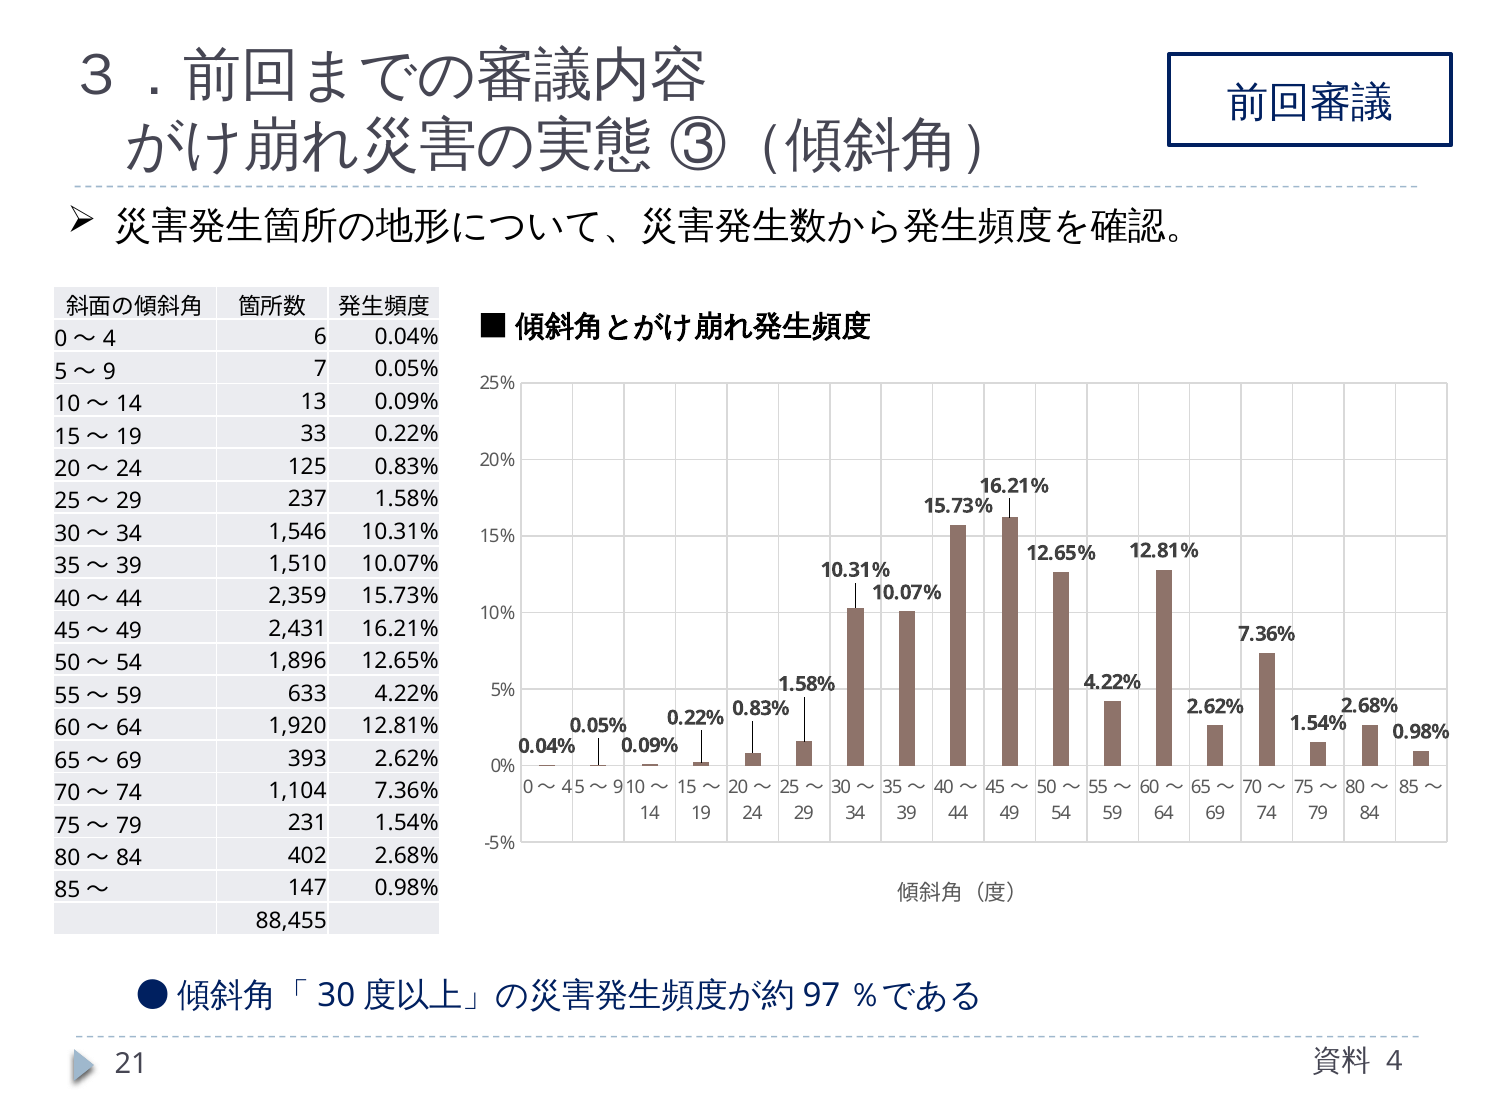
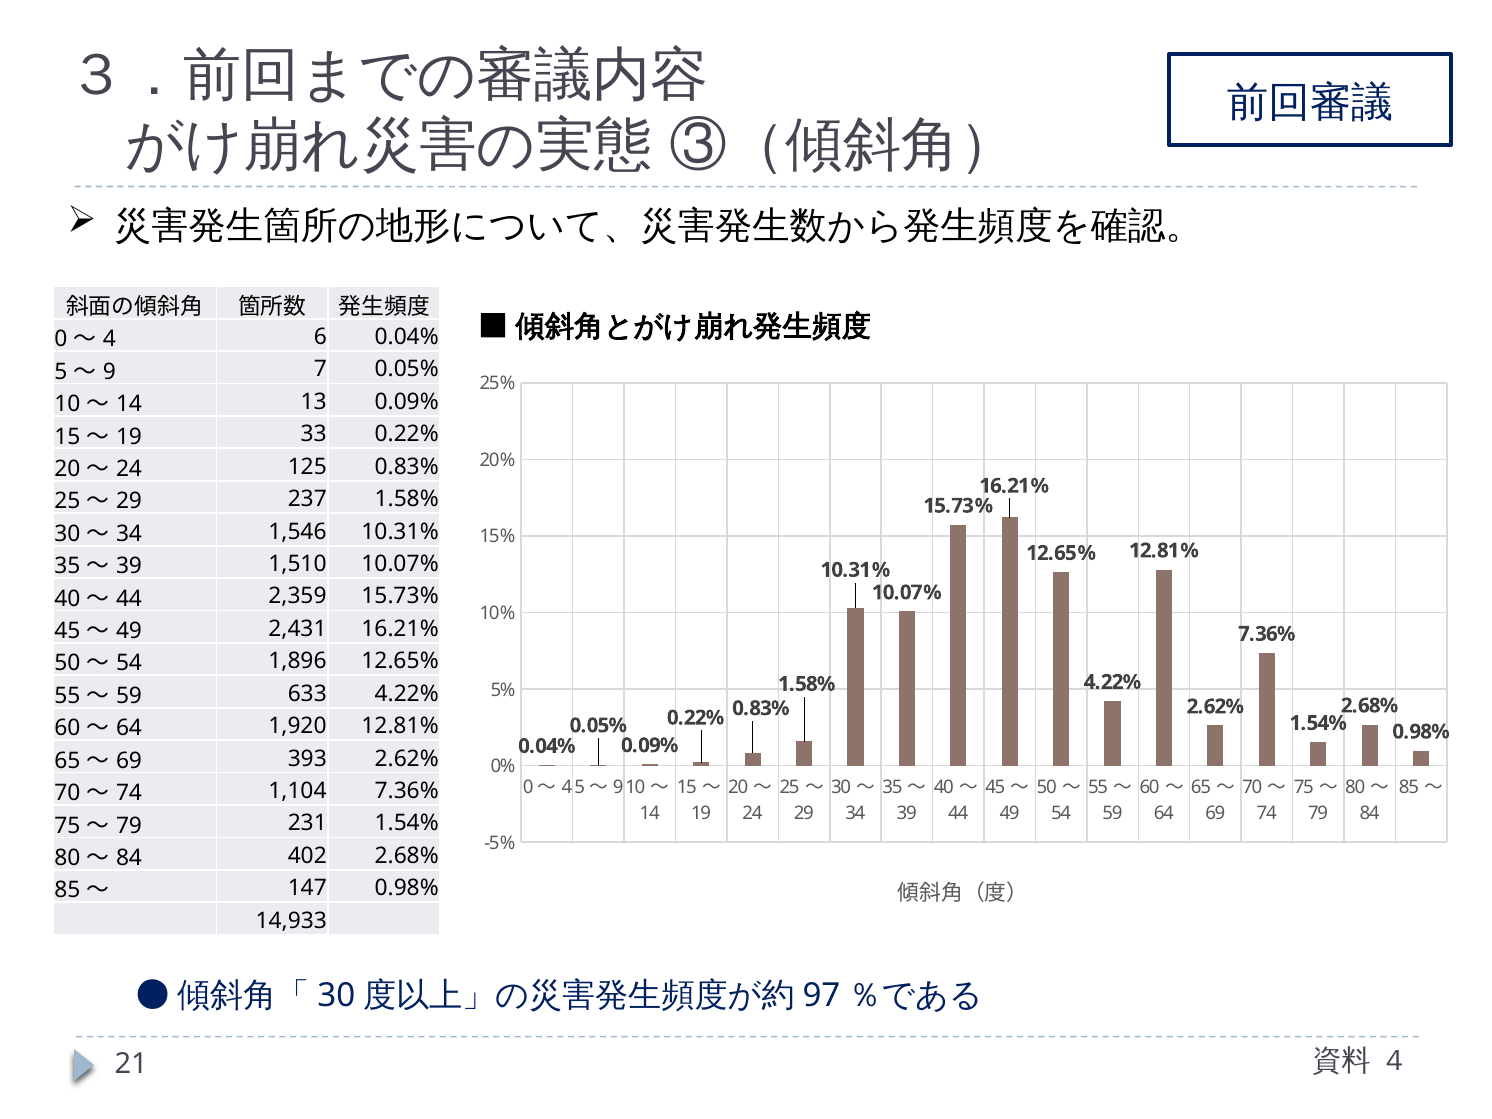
88,455: 88,455 -> 14,933
